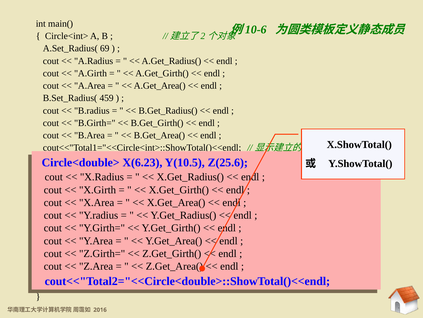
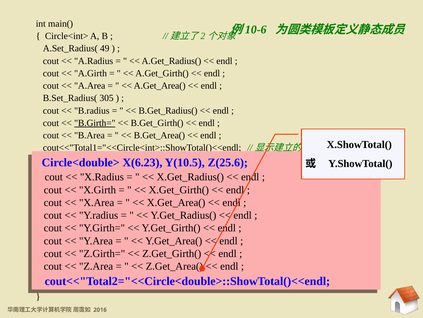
69: 69 -> 49
459: 459 -> 305
B.Girth= underline: none -> present
